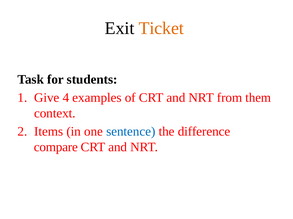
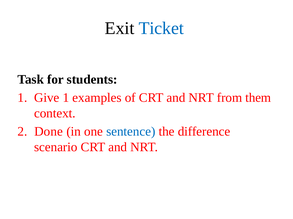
Ticket colour: orange -> blue
Give 4: 4 -> 1
Items: Items -> Done
compare: compare -> scenario
